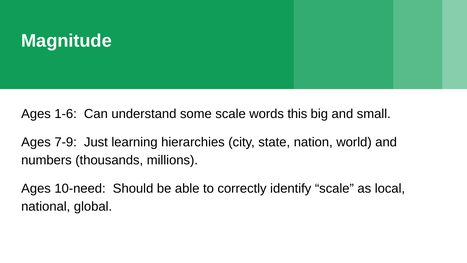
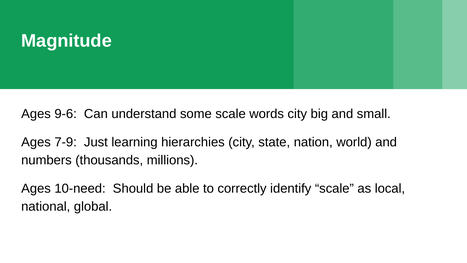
1-6: 1-6 -> 9-6
words this: this -> city
